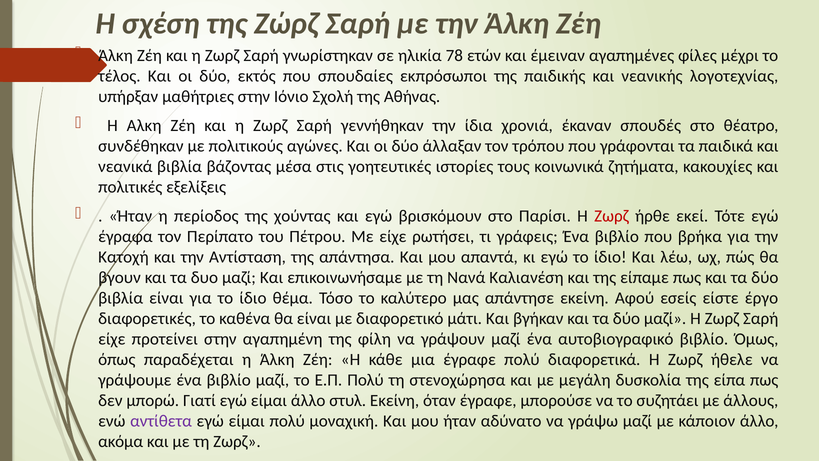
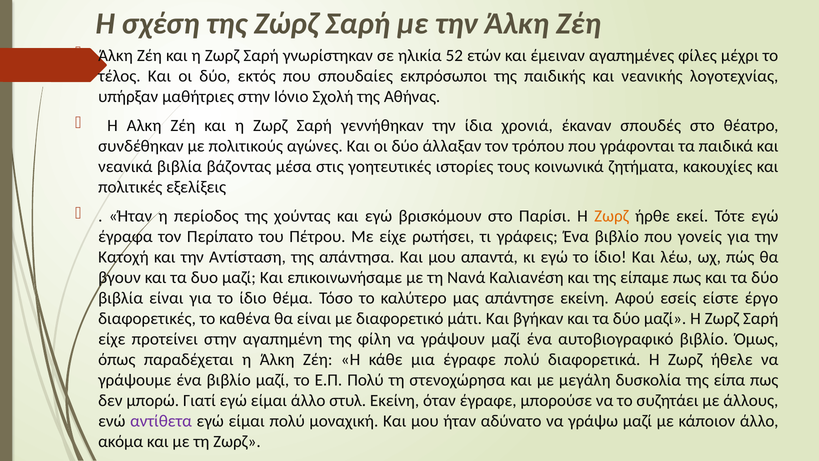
78: 78 -> 52
Ζωρζ at (611, 216) colour: red -> orange
βρήκα: βρήκα -> γονείς
